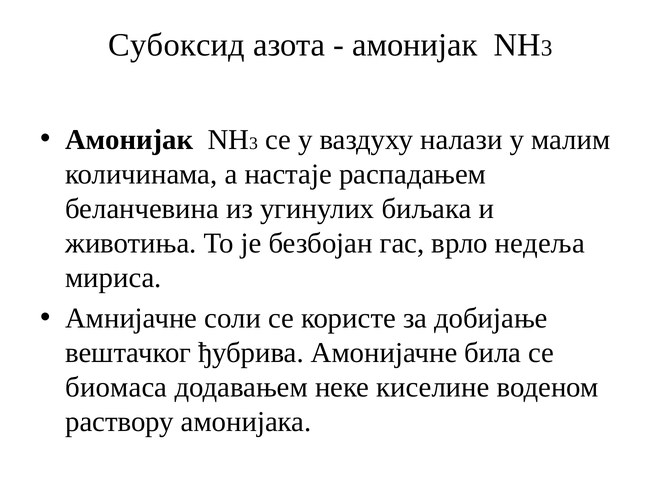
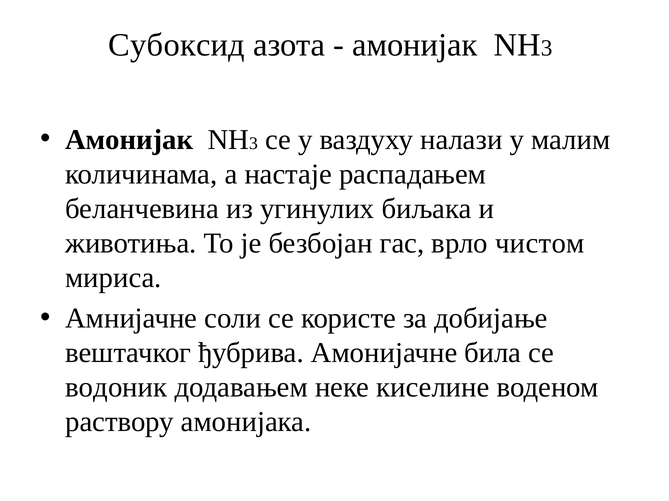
недеља: недеља -> чистом
биомаса: биомаса -> водоник
